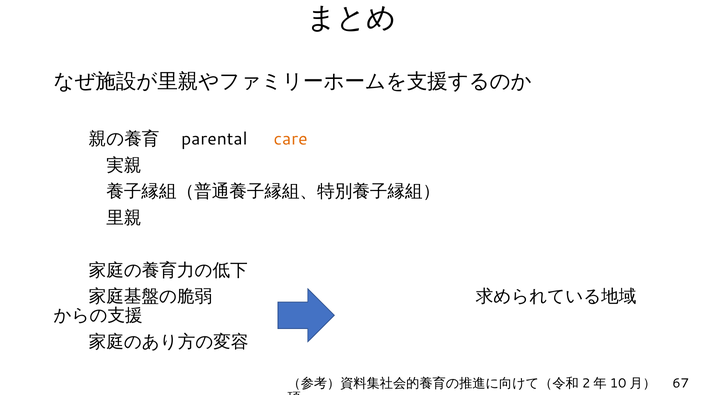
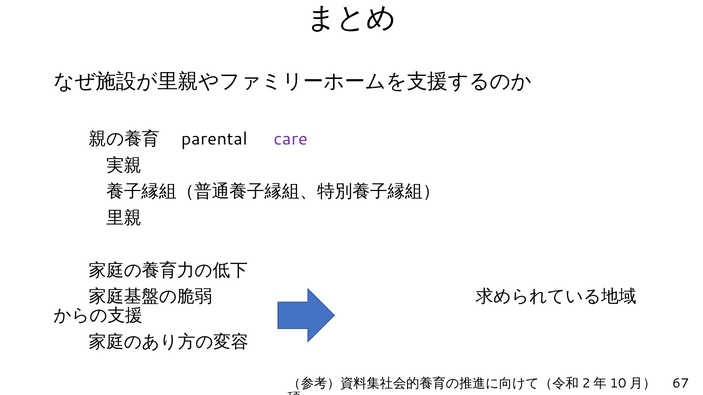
care colour: orange -> purple
